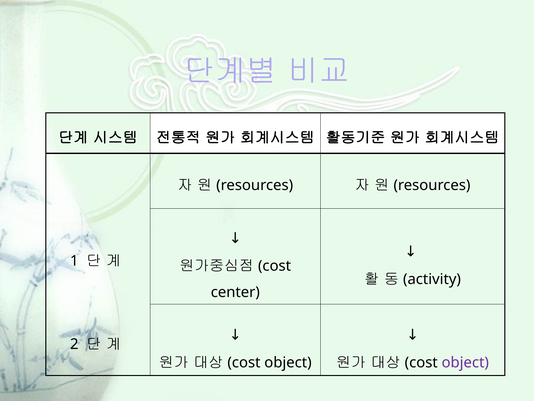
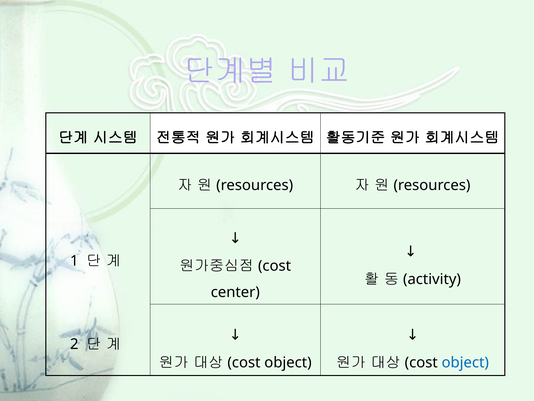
object at (465, 362) colour: purple -> blue
